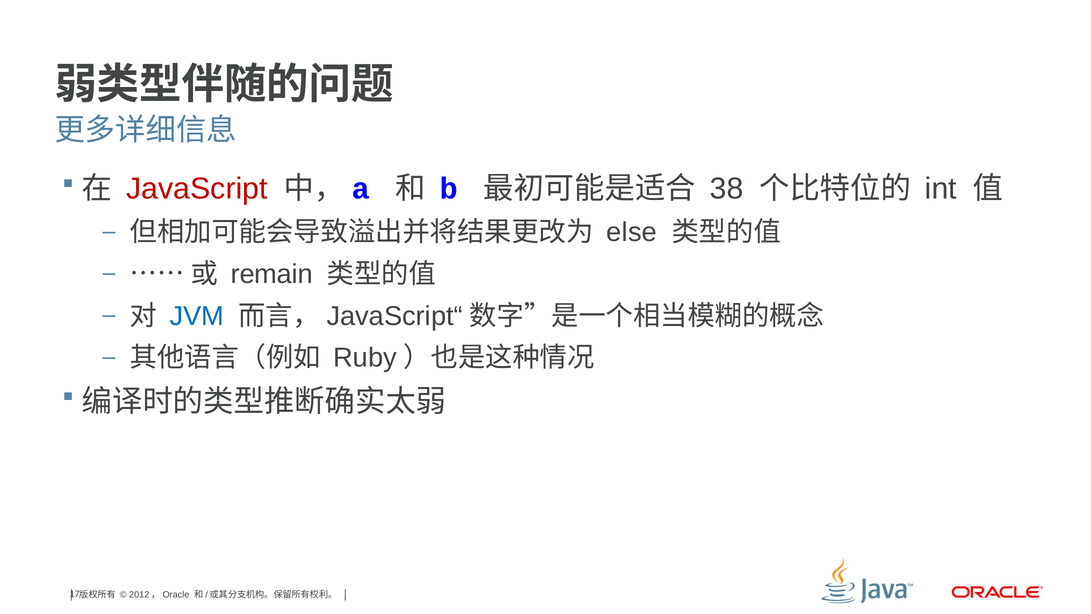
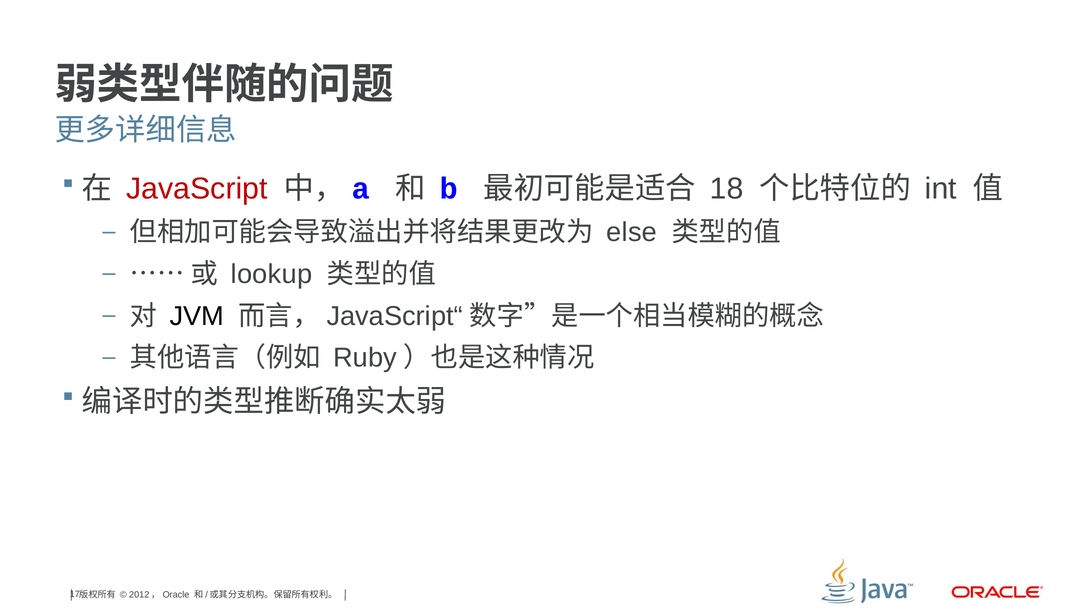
38: 38 -> 18
remain: remain -> lookup
JVM colour: blue -> black
